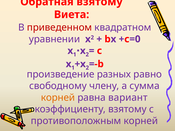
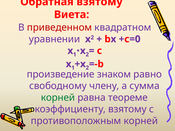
разных: разных -> знаком
корней at (58, 98) colour: orange -> green
вариант: вариант -> теореме
